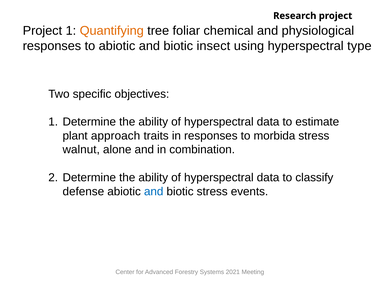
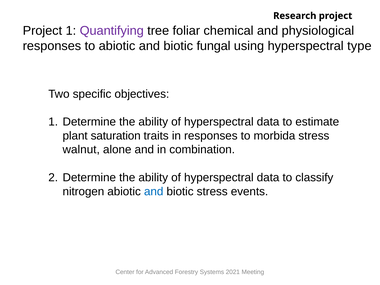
Quantifying colour: orange -> purple
insect: insect -> fungal
approach: approach -> saturation
defense: defense -> nitrogen
